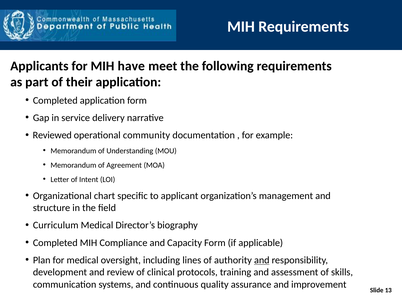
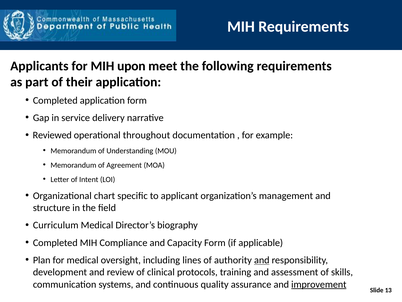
have: have -> upon
community: community -> throughout
improvement underline: none -> present
